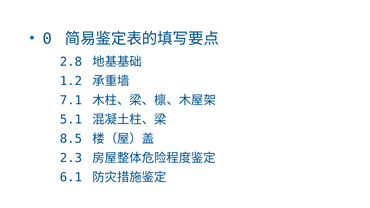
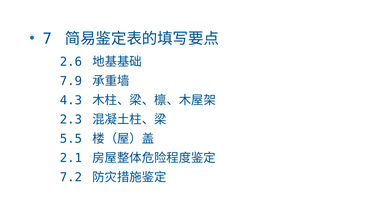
0: 0 -> 7
2.8: 2.8 -> 2.6
1.2: 1.2 -> 7.9
7.1: 7.1 -> 4.3
5.1: 5.1 -> 2.3
8.5: 8.5 -> 5.5
2.3: 2.3 -> 2.1
6.1: 6.1 -> 7.2
